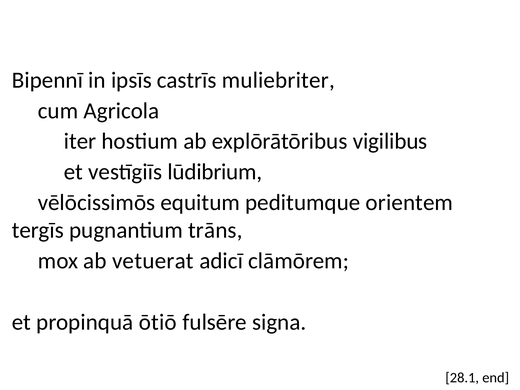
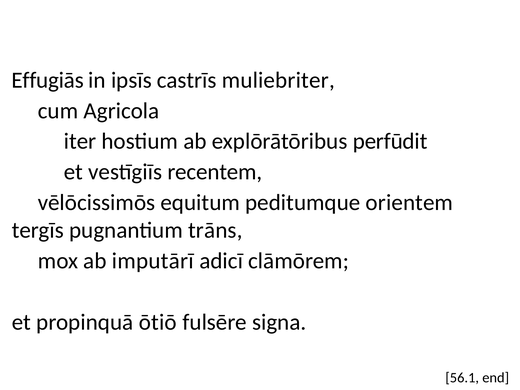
Bipennī: Bipennī -> Effugiās
vigilibus: vigilibus -> perfūdit
lūdibrium: lūdibrium -> recentem
vetuerat: vetuerat -> imputārī
28.1: 28.1 -> 56.1
